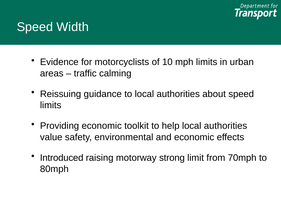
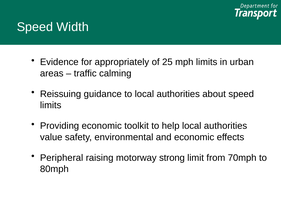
motorcyclists: motorcyclists -> appropriately
10: 10 -> 25
Introduced: Introduced -> Peripheral
